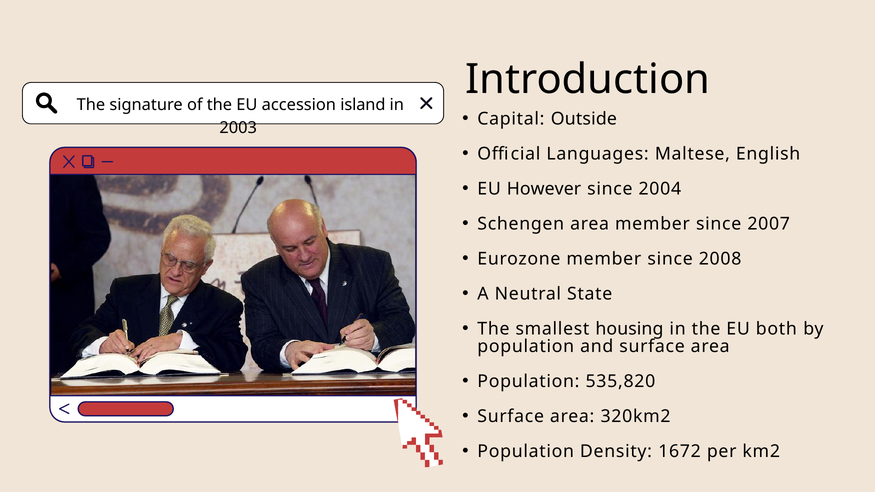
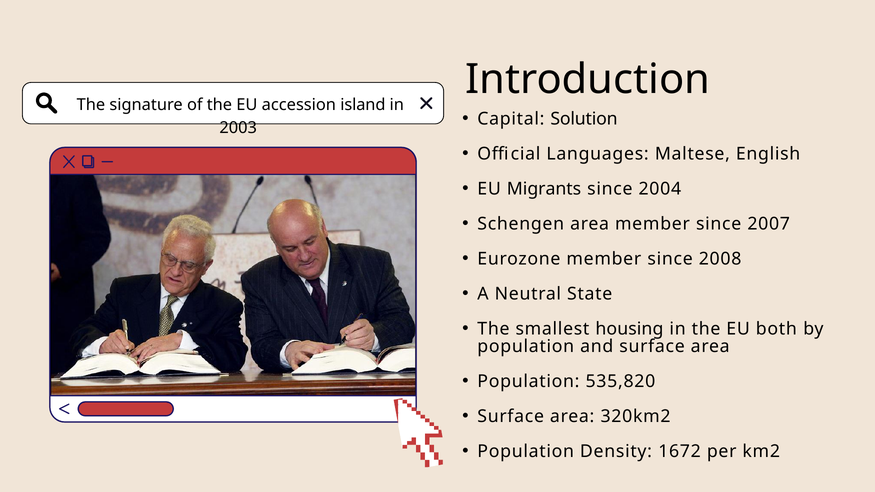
Outside: Outside -> Solution
However: However -> Migrants
